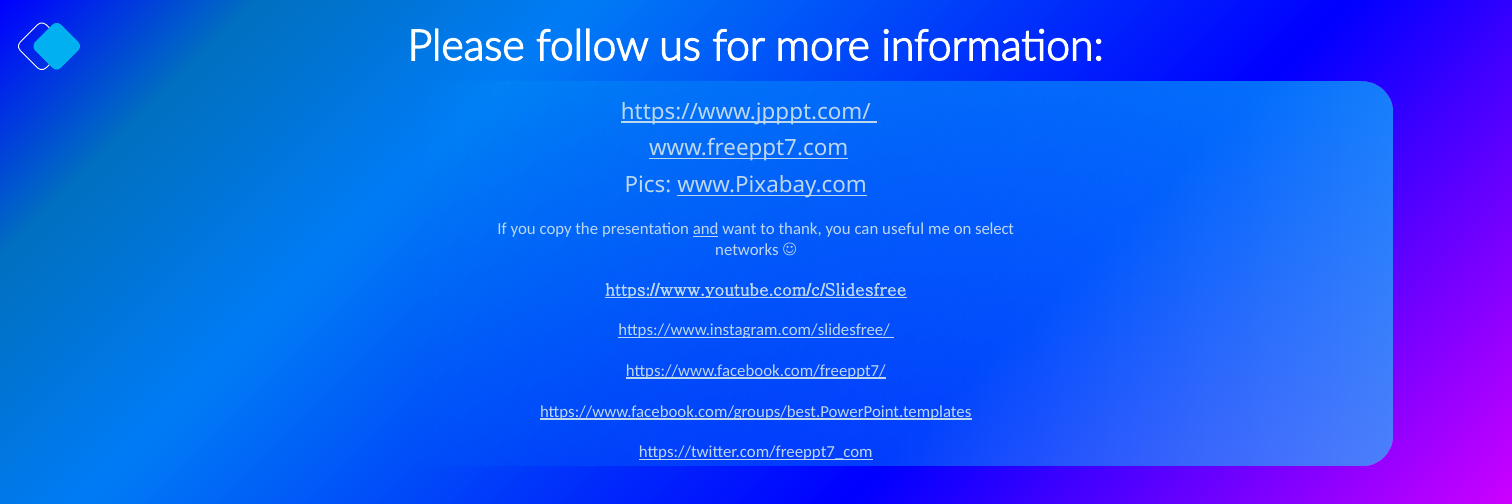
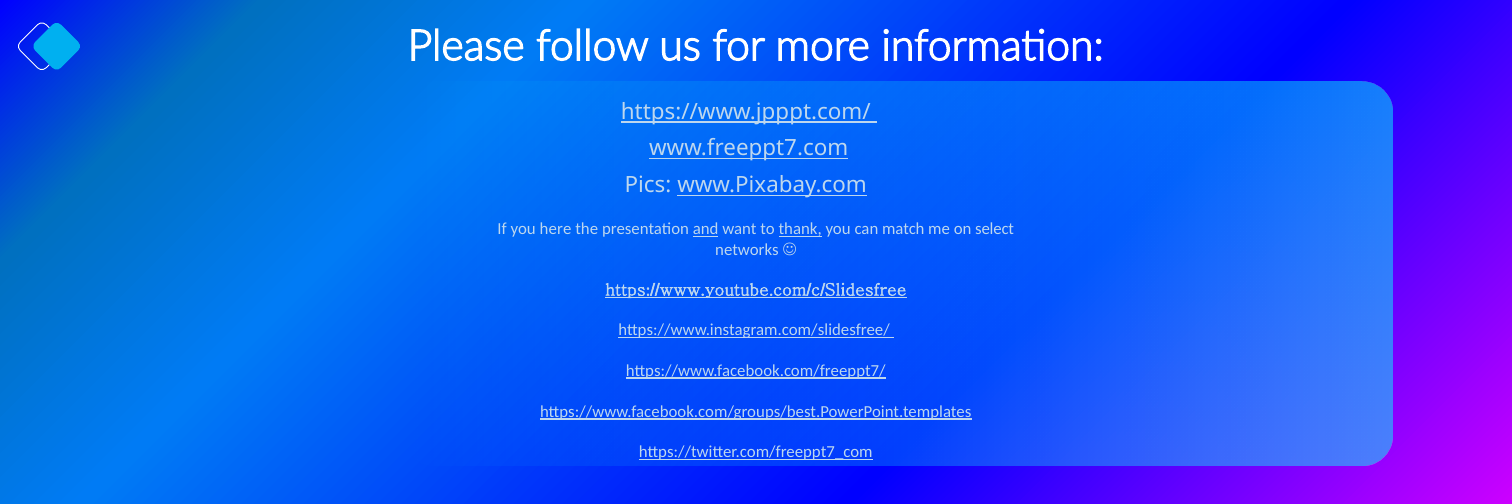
copy: copy -> here
thank underline: none -> present
useful: useful -> match
